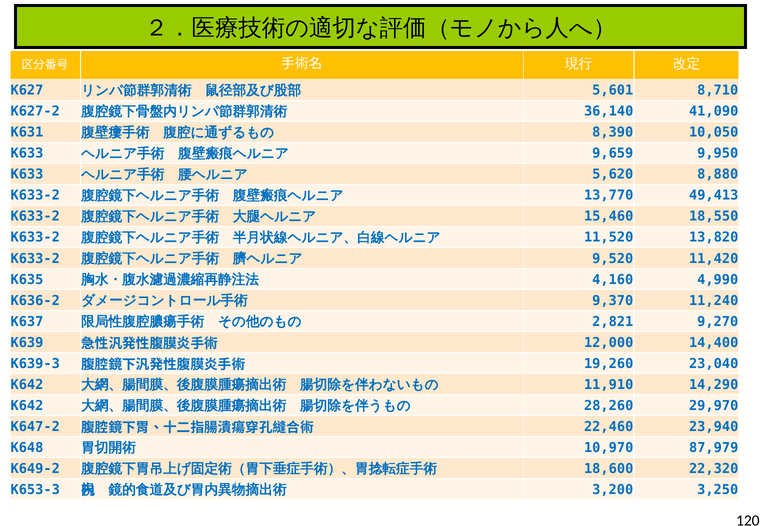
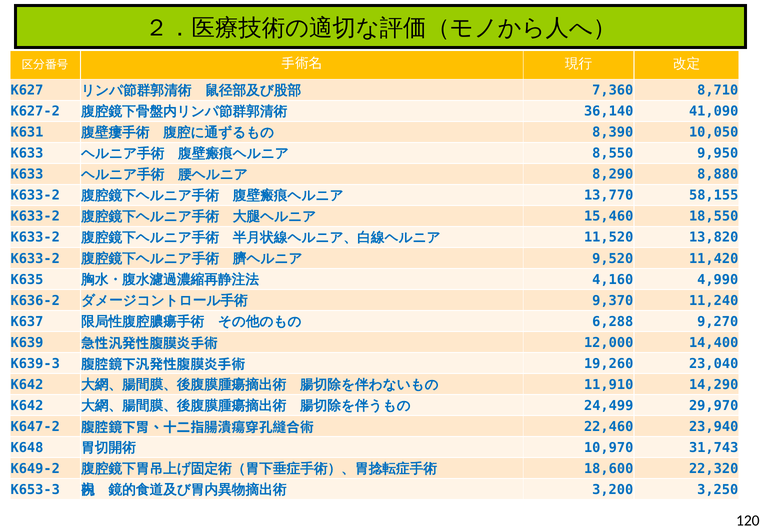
5,601: 5,601 -> 7,360
9,659: 9,659 -> 8,550
5,620: 5,620 -> 8,290
49,413: 49,413 -> 58,155
2,821: 2,821 -> 6,288
28,260: 28,260 -> 24,499
87,979: 87,979 -> 31,743
